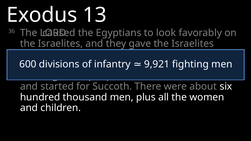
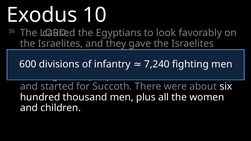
13: 13 -> 10
9,921: 9,921 -> 7,240
